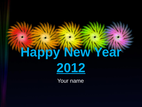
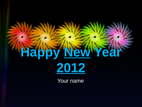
New underline: none -> present
